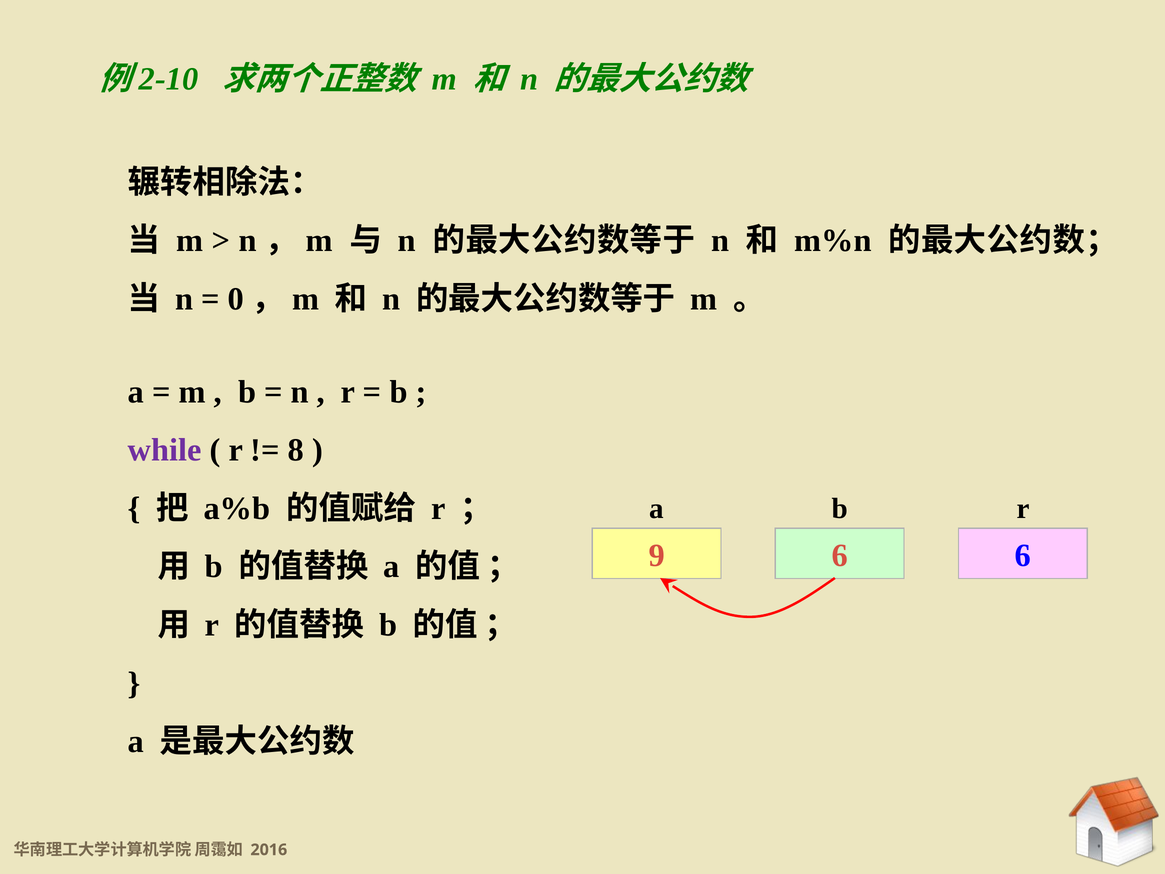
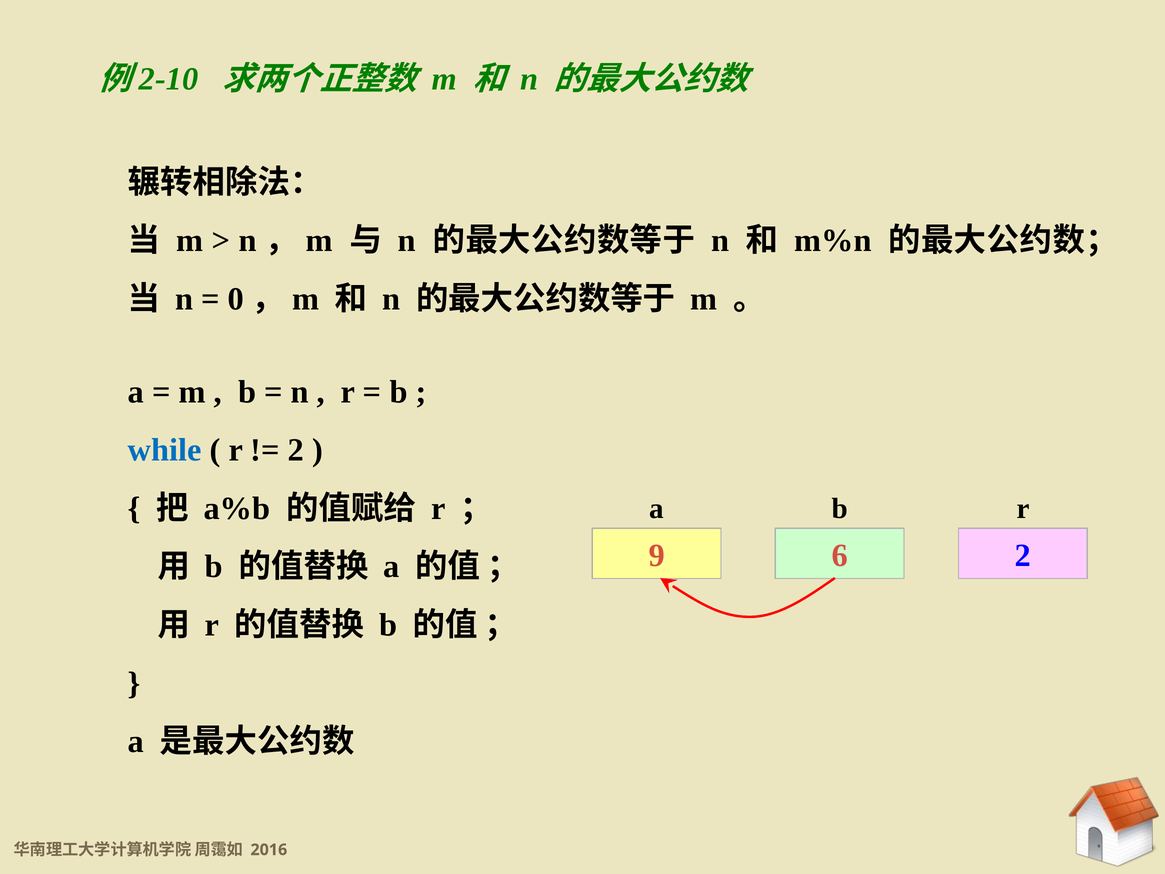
while colour: purple -> blue
8 at (296, 450): 8 -> 2
6 6: 6 -> 2
